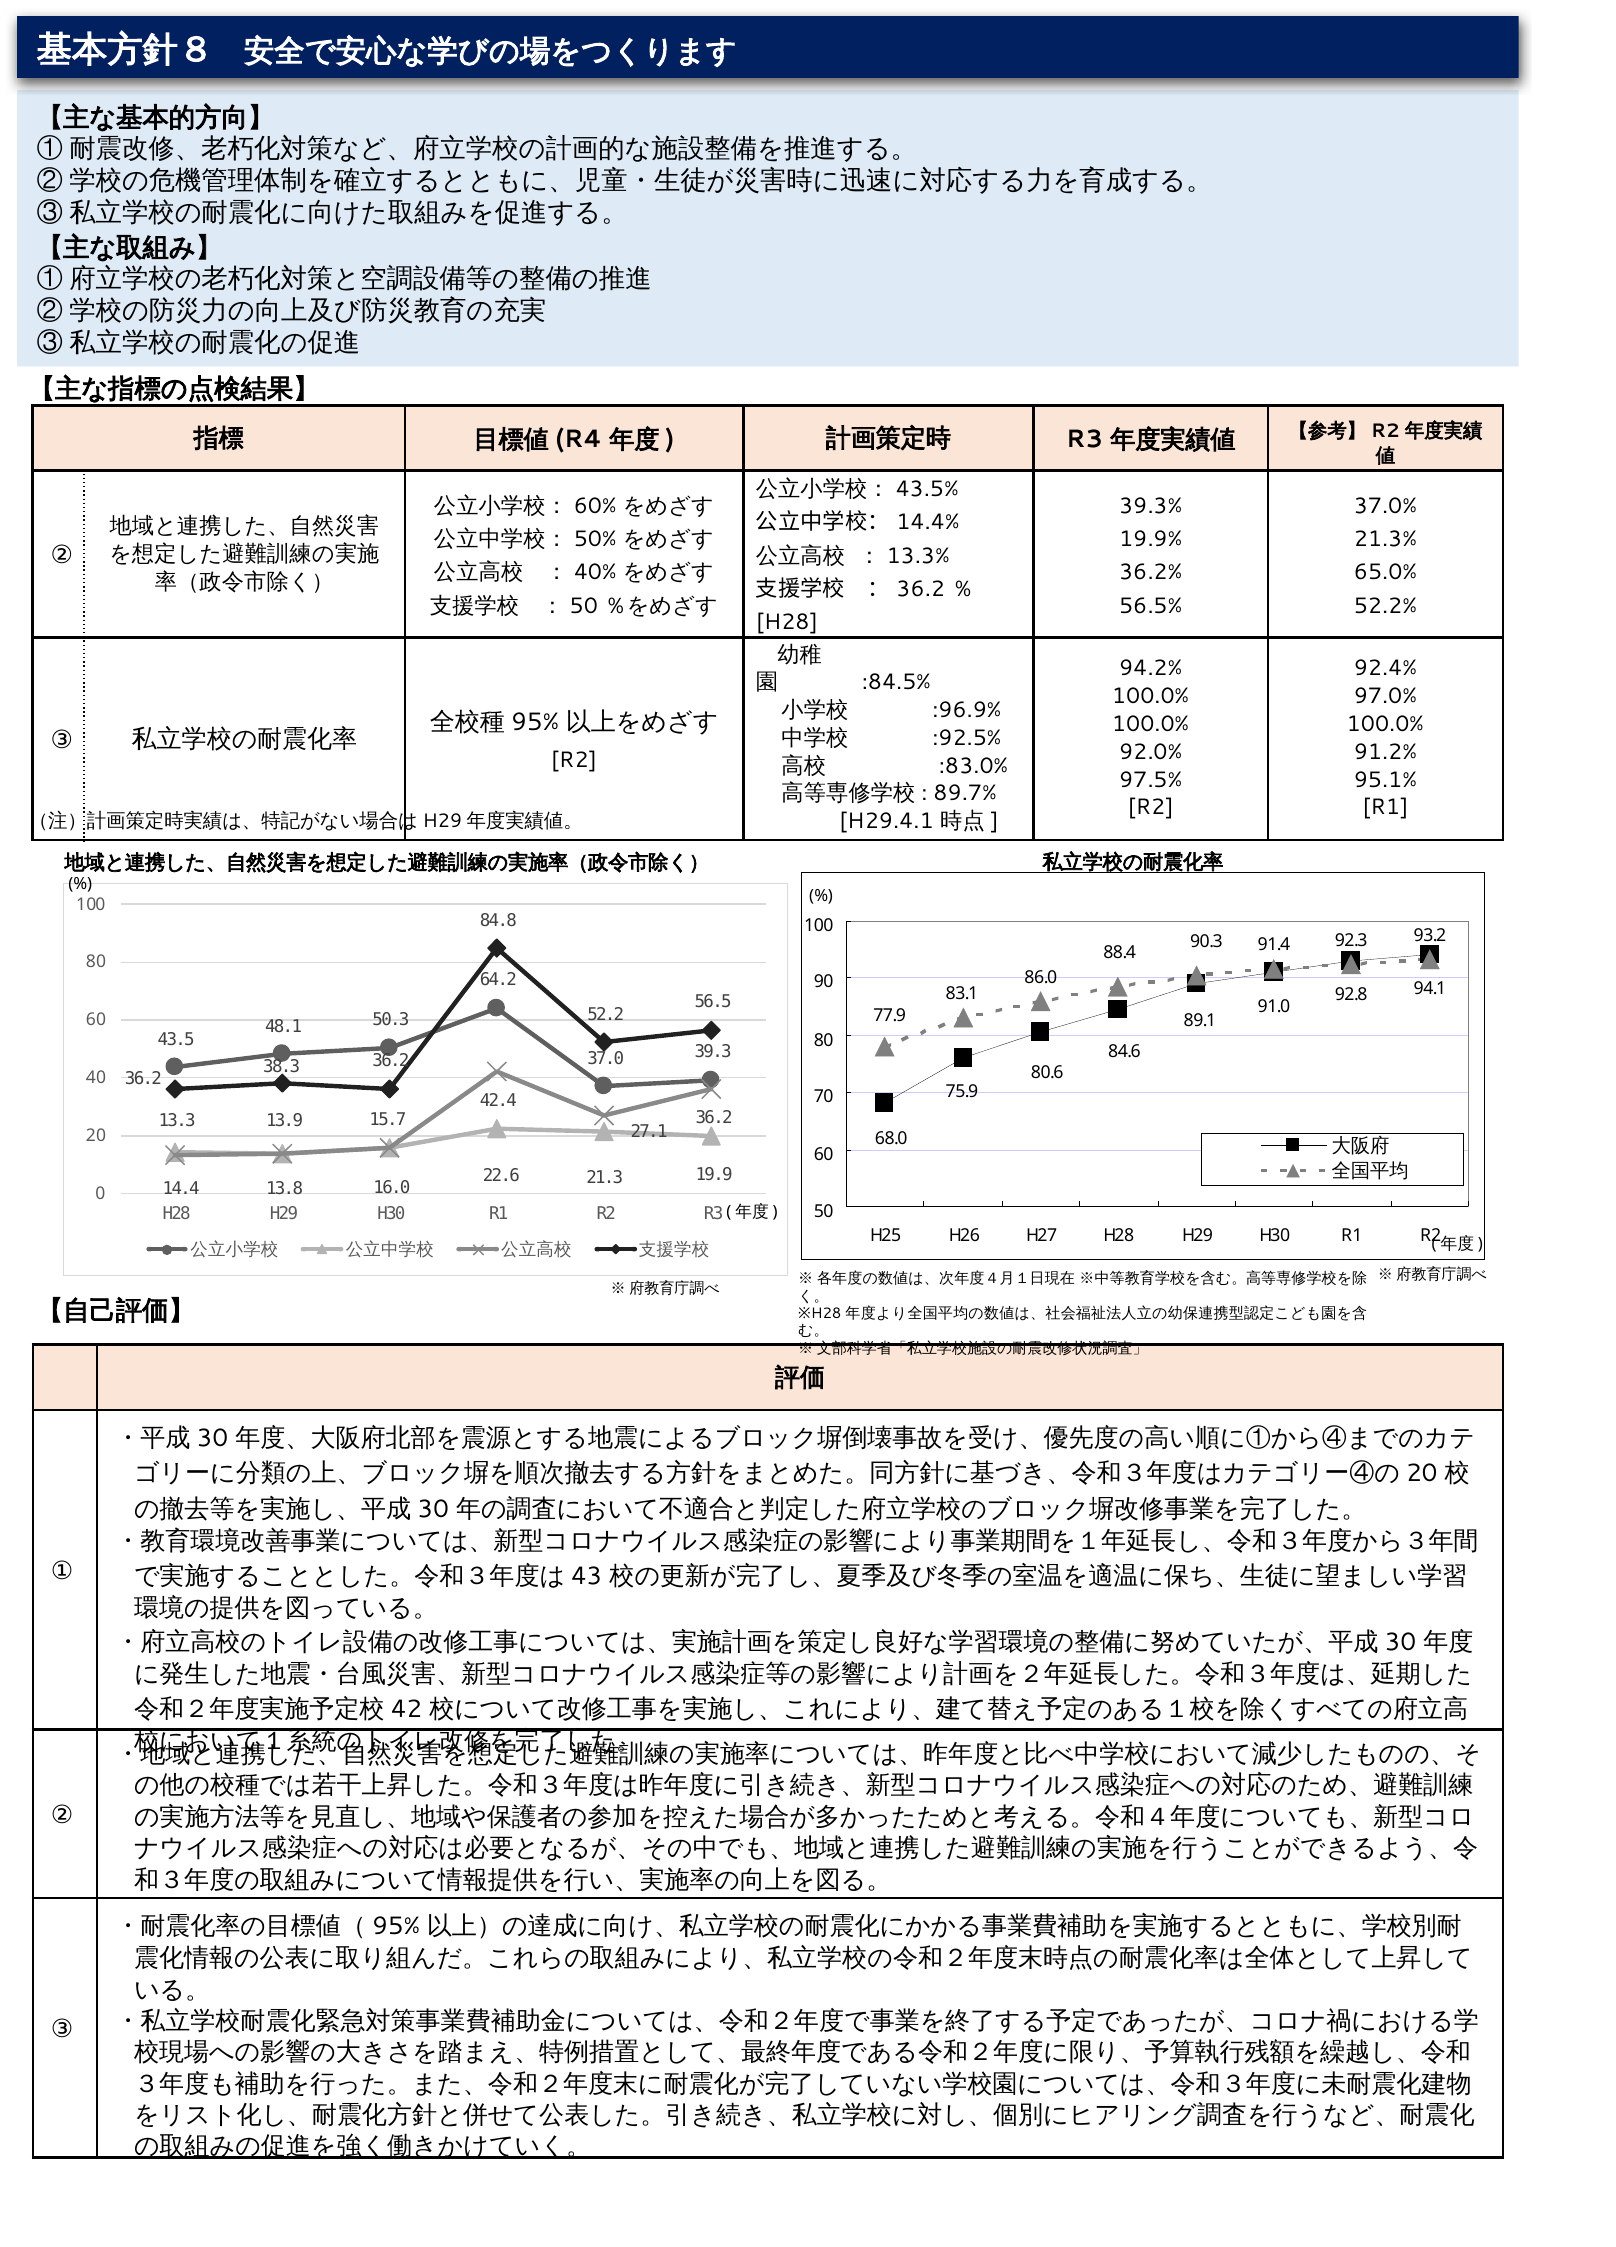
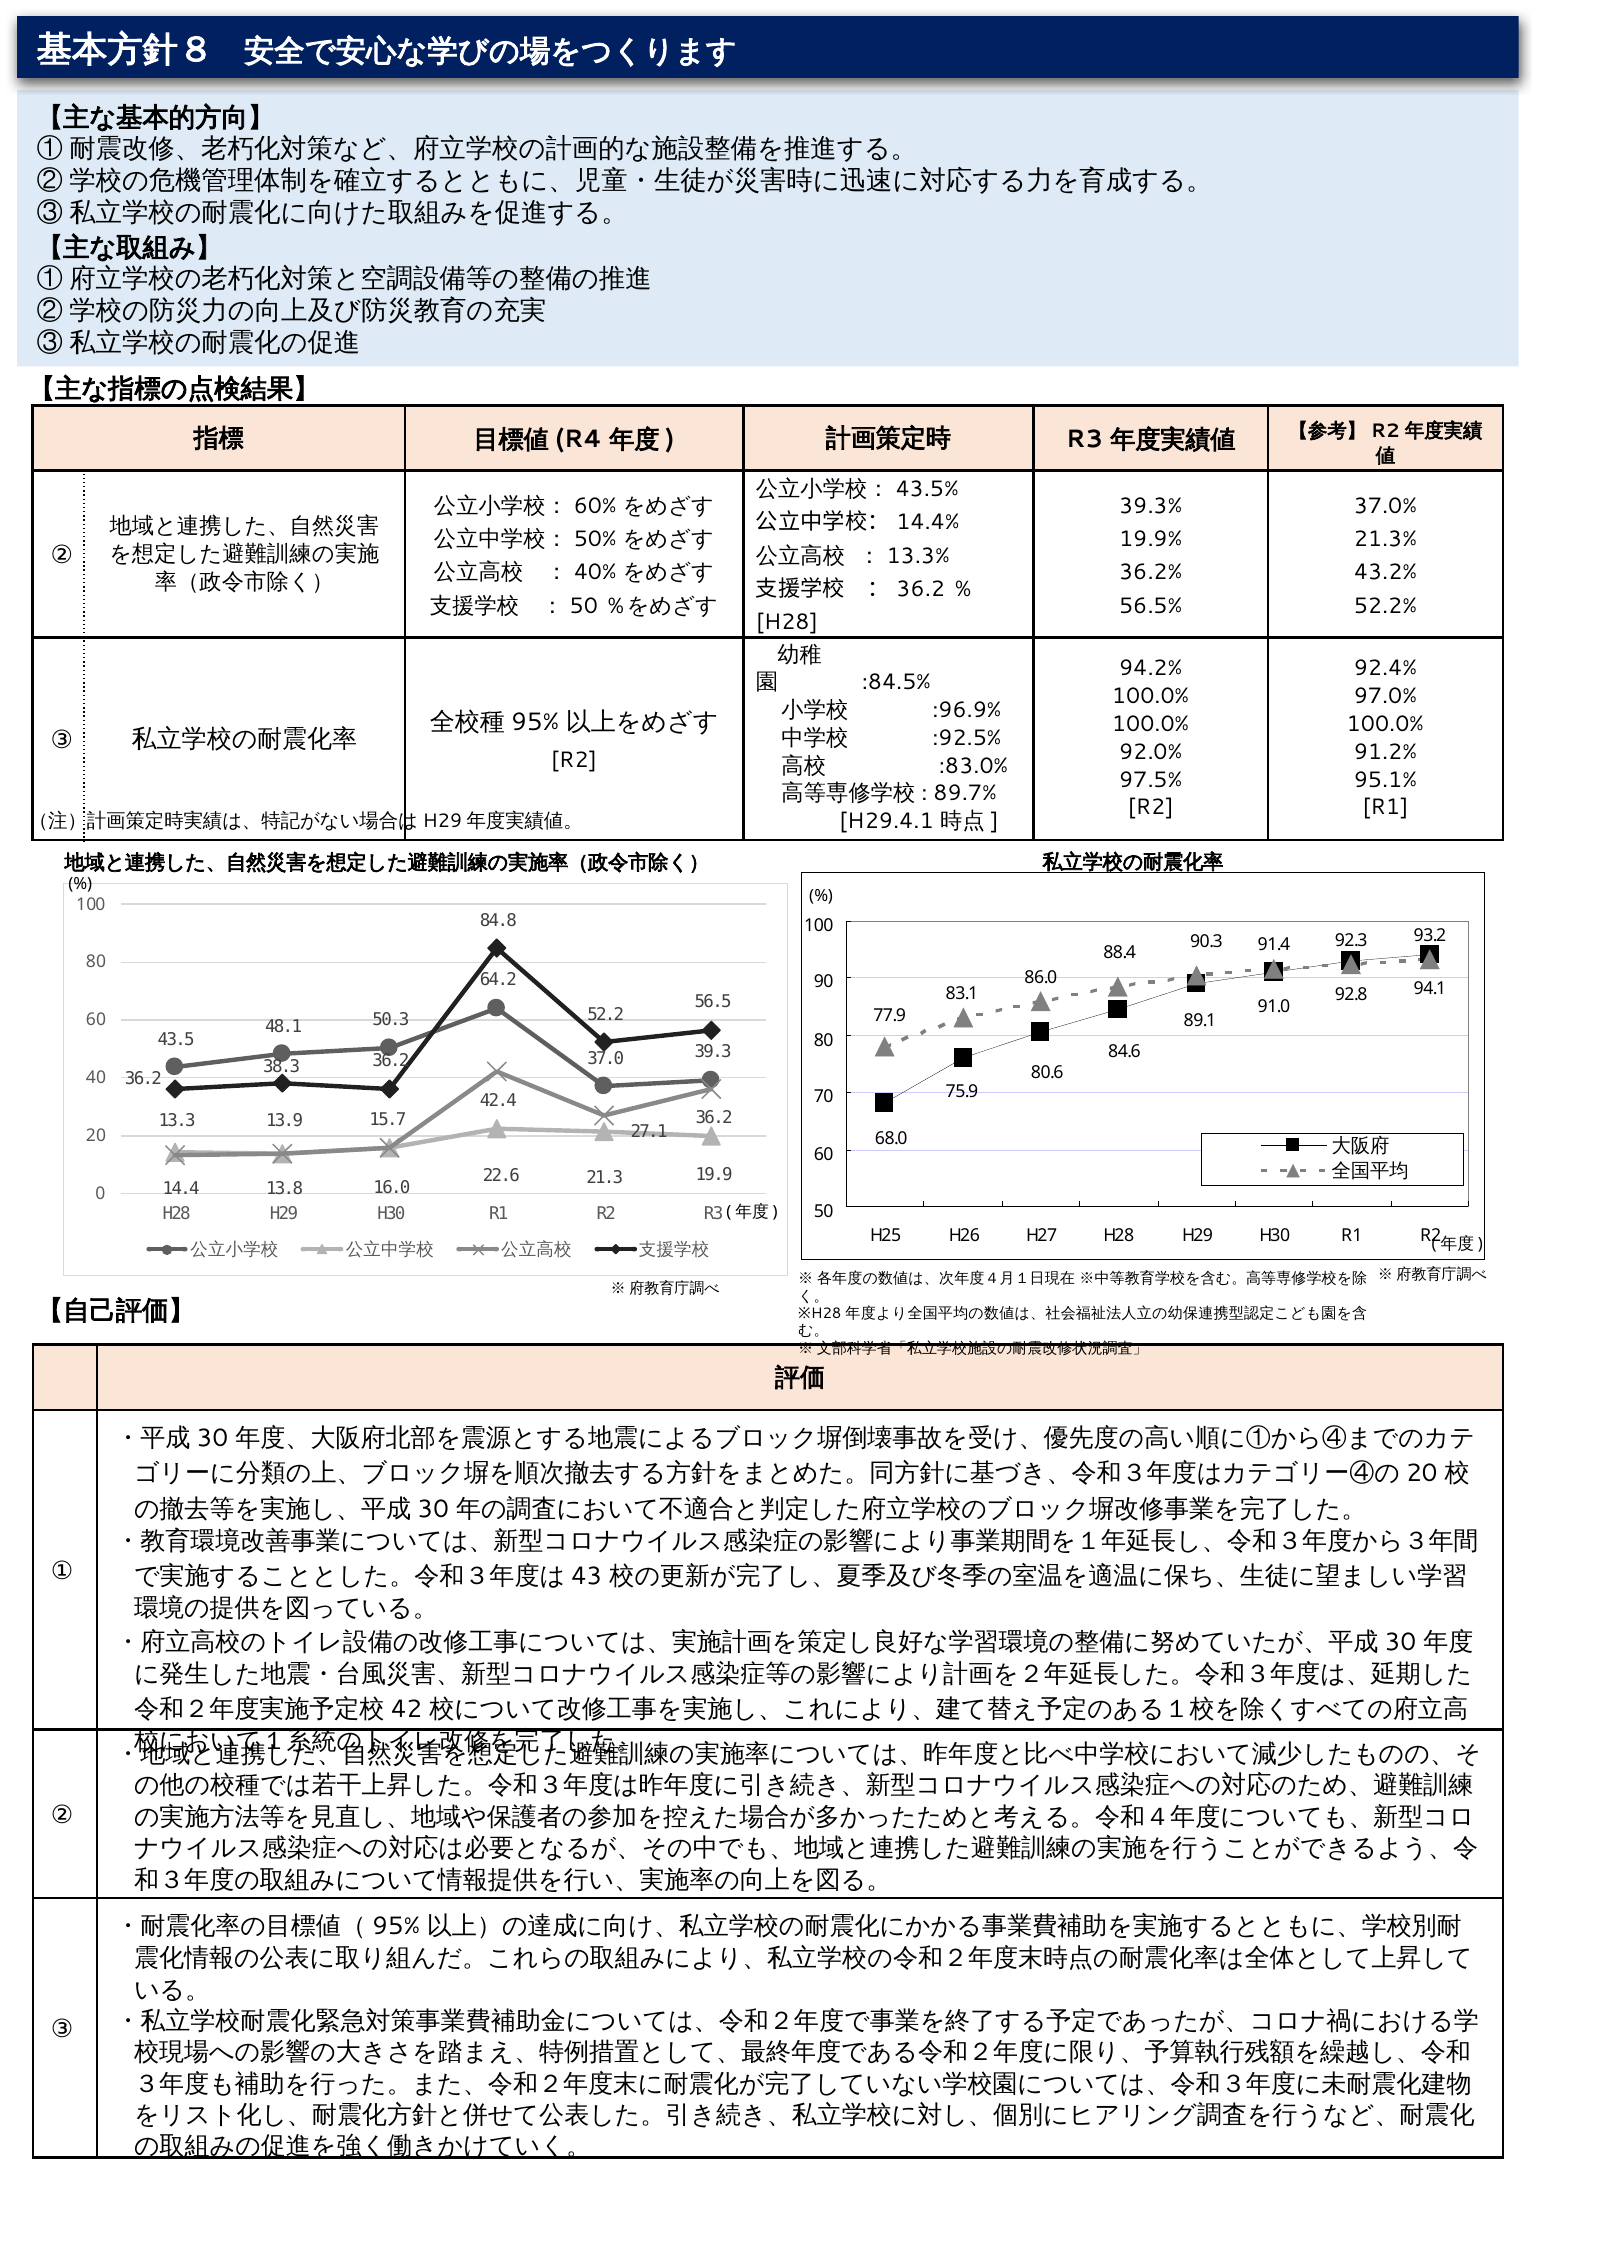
65.0%: 65.0% -> 43.2%
